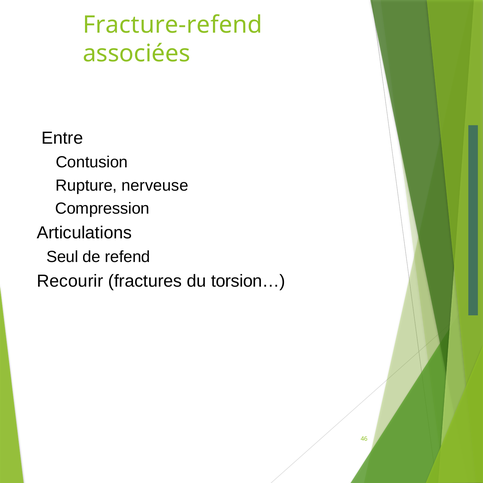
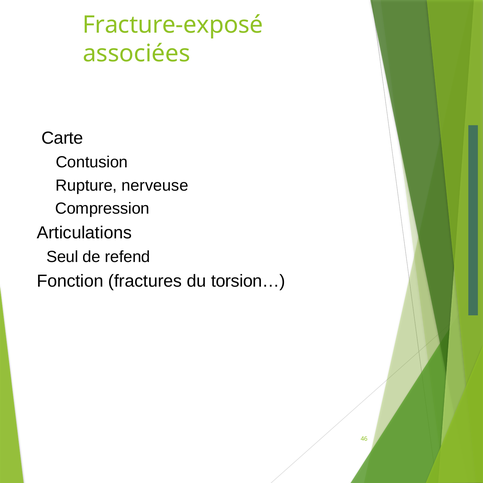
Fracture-refend: Fracture-refend -> Fracture-exposé
Entre: Entre -> Carte
Recourir: Recourir -> Fonction
